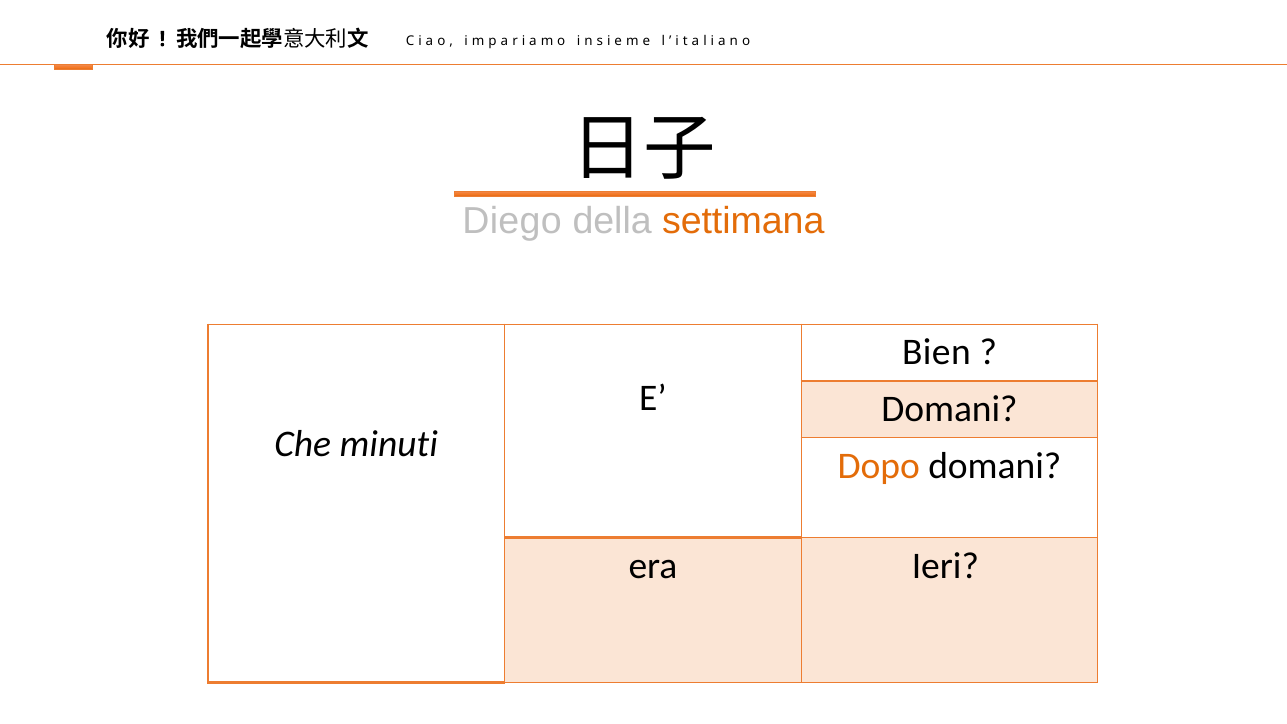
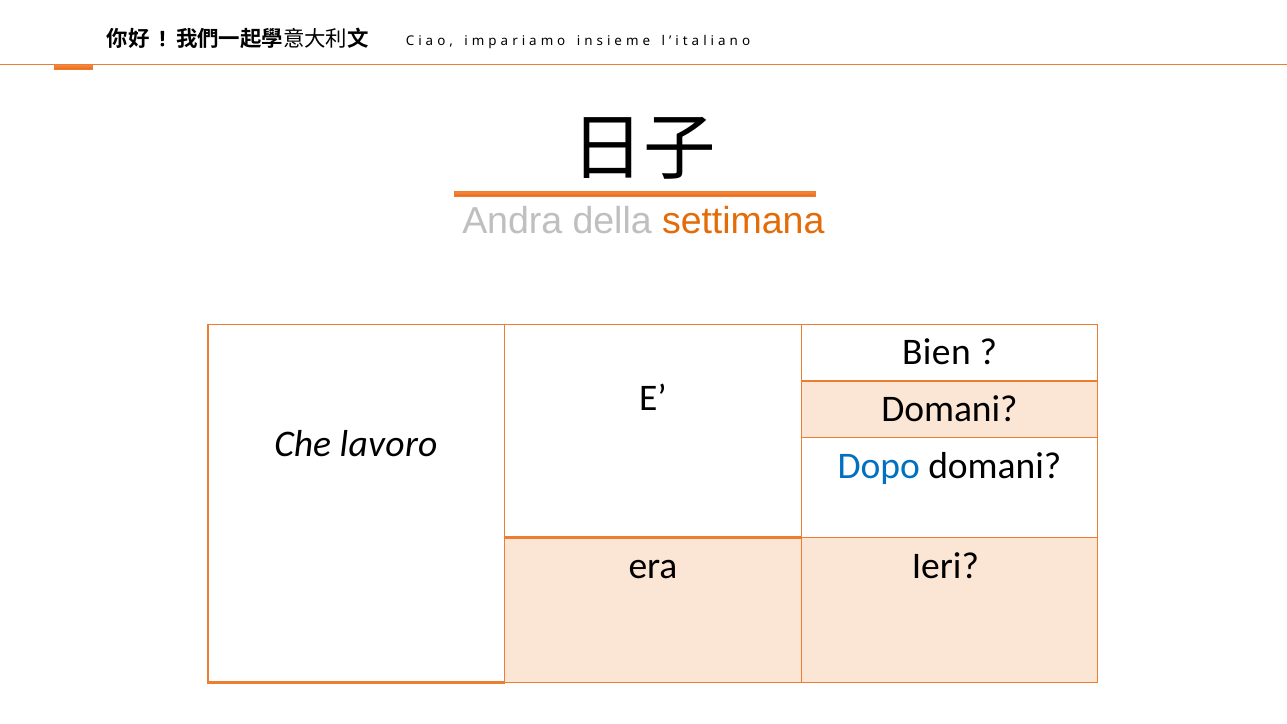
Diego: Diego -> Andra
minuti: minuti -> lavoro
Dopo colour: orange -> blue
